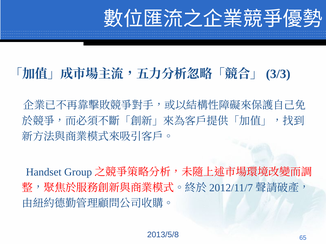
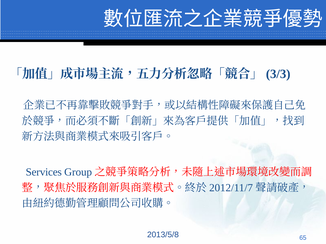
Handset: Handset -> Services
